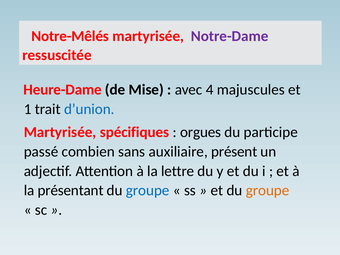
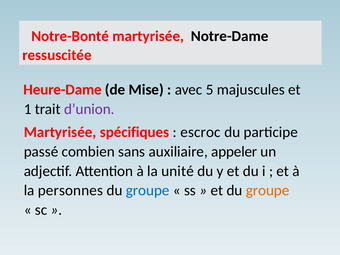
Notre-Mêlés: Notre-Mêlés -> Notre-Bonté
Notre-Dame colour: purple -> black
4: 4 -> 5
d’union colour: blue -> purple
orgues: orgues -> escroc
présent: présent -> appeler
lettre: lettre -> unité
présentant: présentant -> personnes
